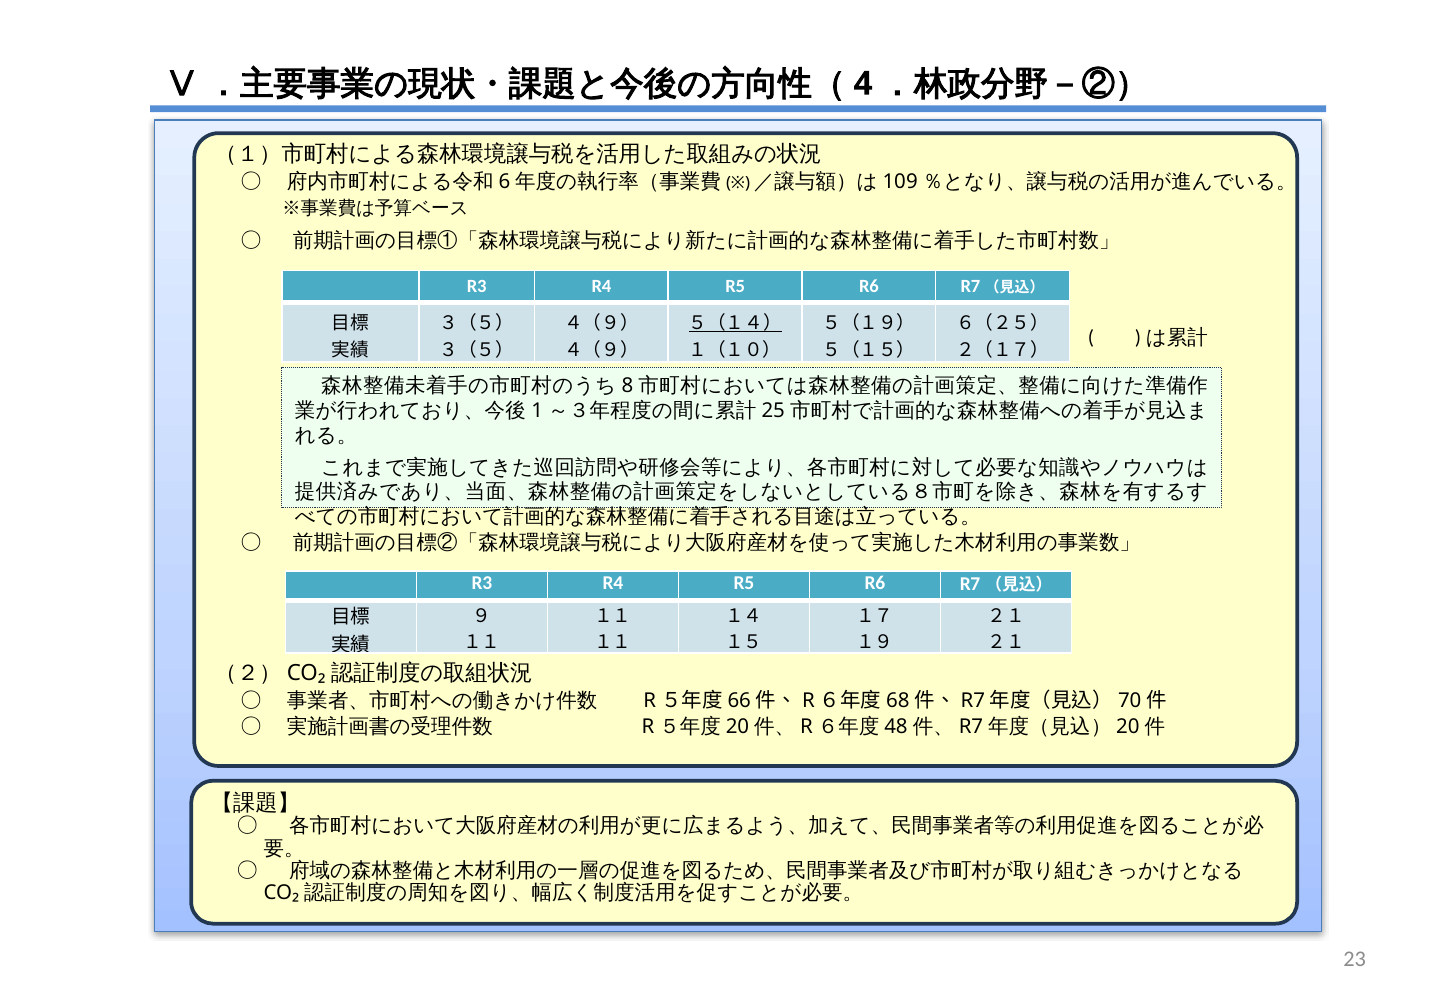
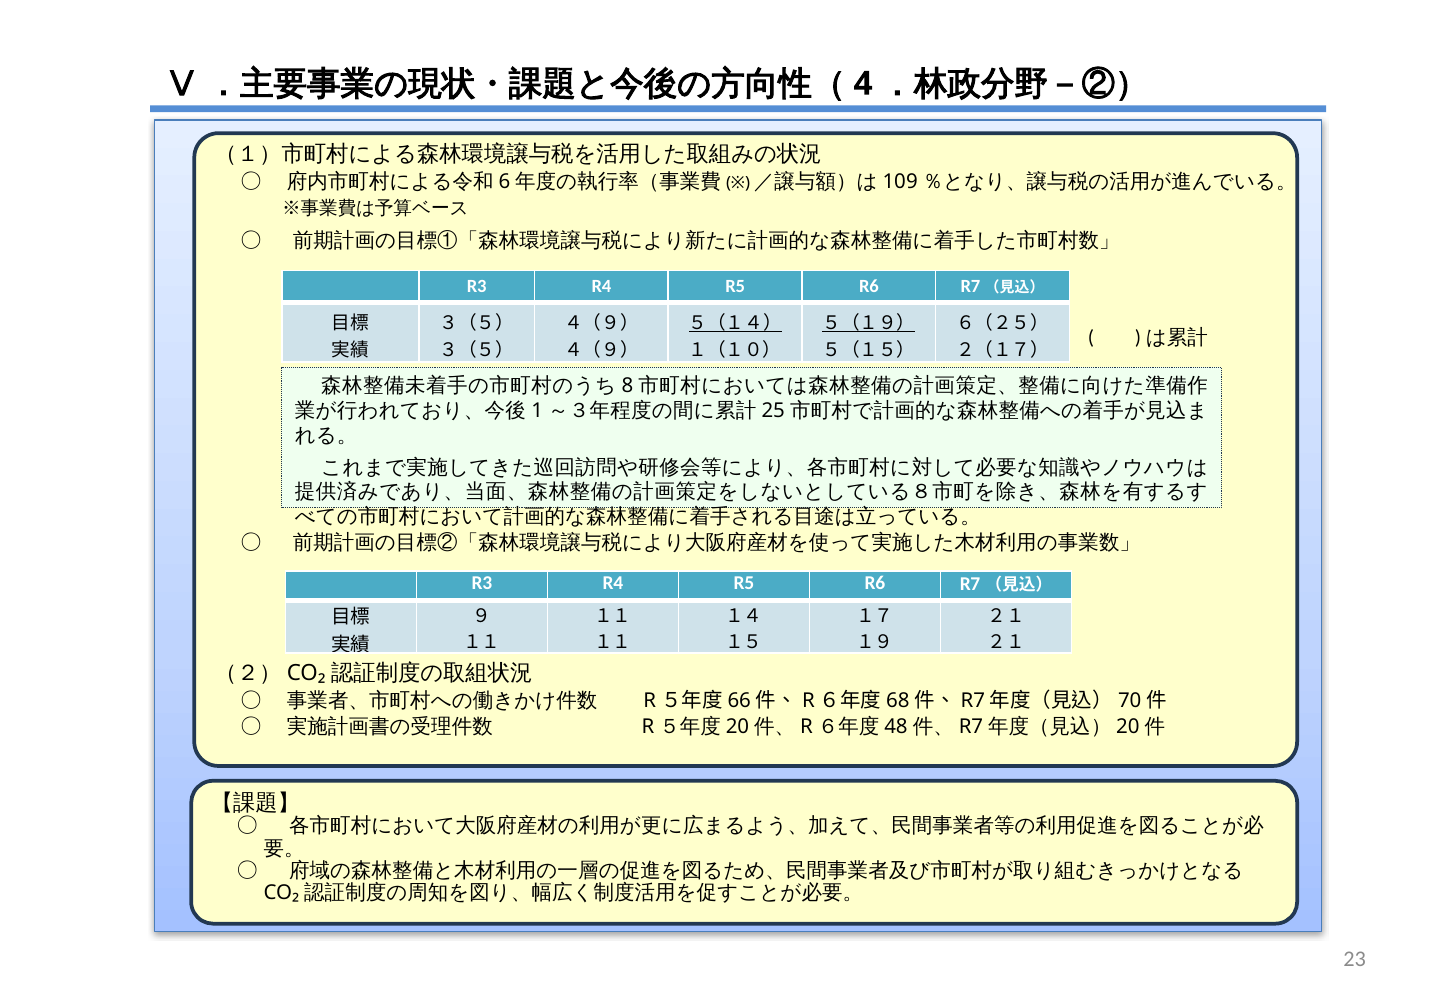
５（１９） underline: none -> present
